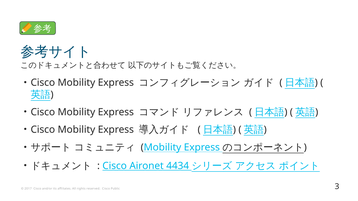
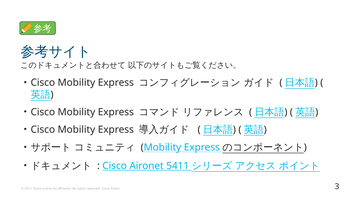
4434: 4434 -> 5411
